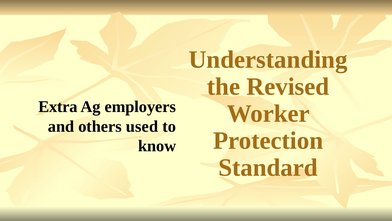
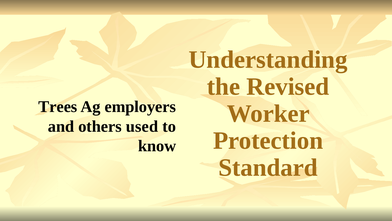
Extra: Extra -> Trees
